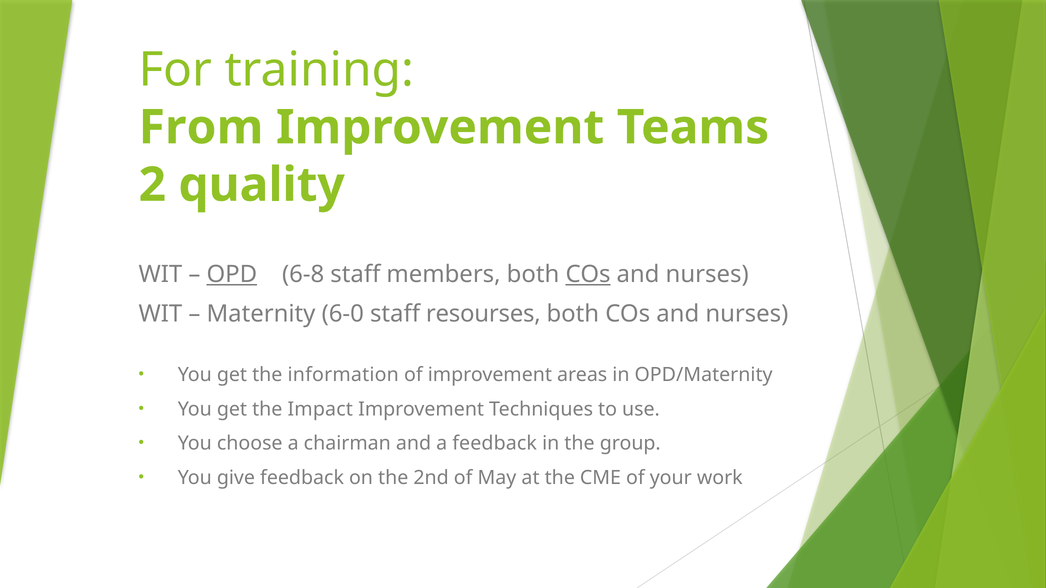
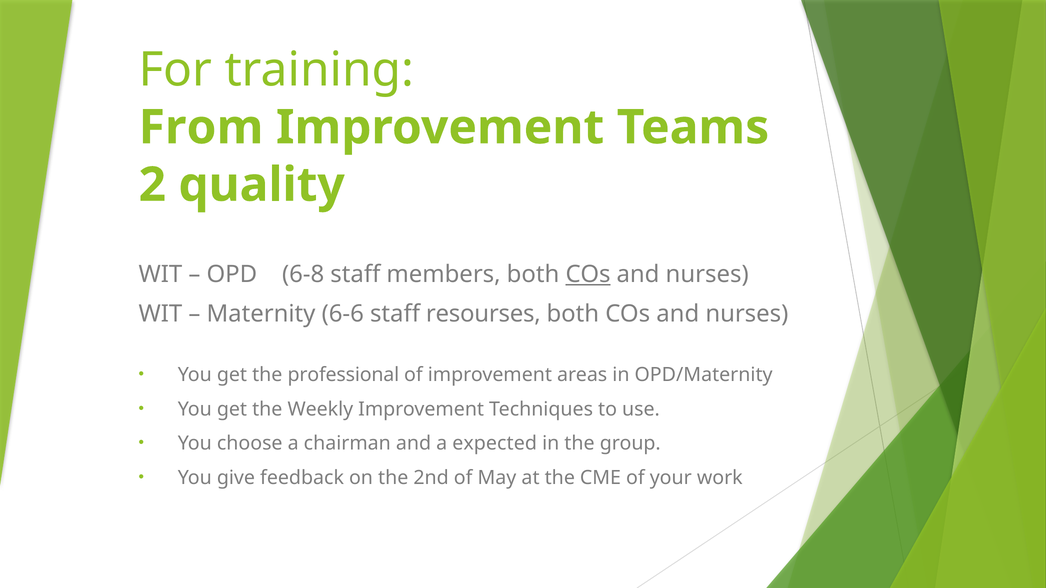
OPD underline: present -> none
6-0: 6-0 -> 6-6
information: information -> professional
Impact: Impact -> Weekly
a feedback: feedback -> expected
